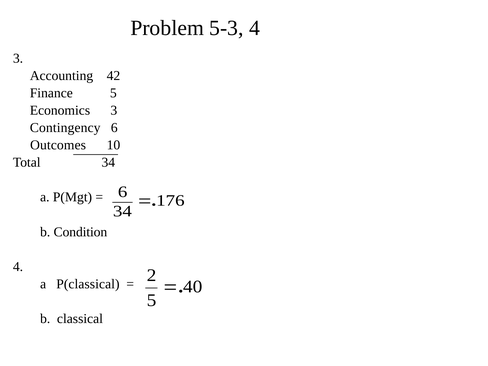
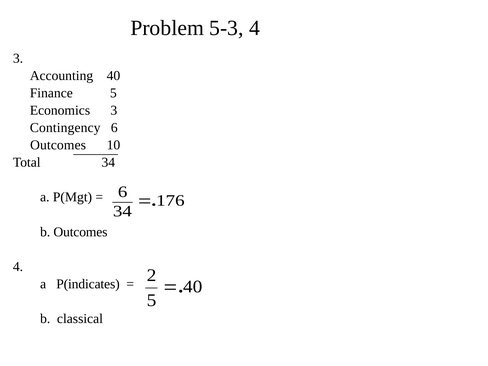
Accounting 42: 42 -> 40
b Condition: Condition -> Outcomes
P(classical: P(classical -> P(indicates
